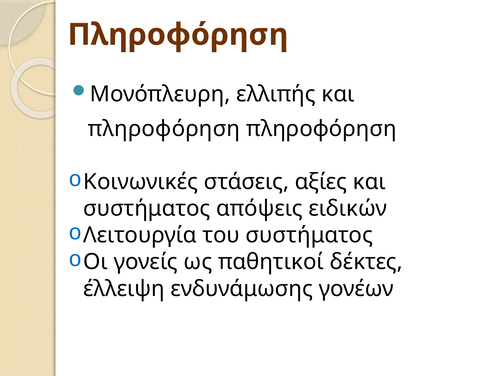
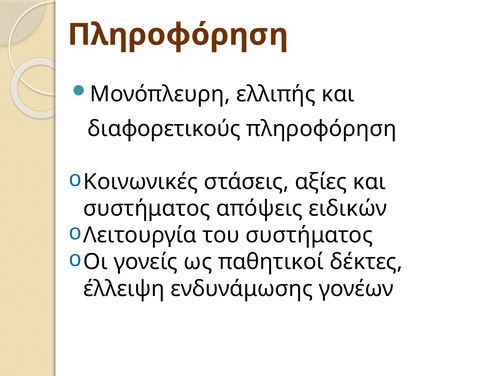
πληροφόρηση at (164, 129): πληροφόρηση -> διαφορετικούς
